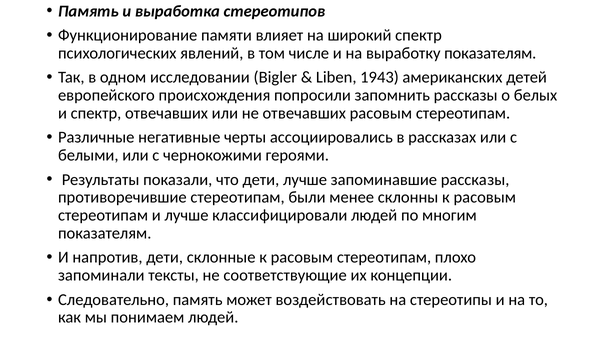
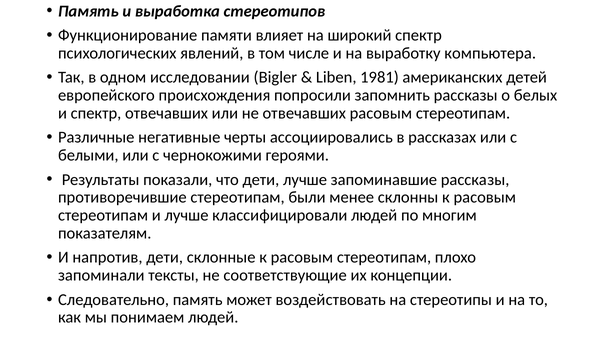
выработку показателям: показателям -> компьютера
1943: 1943 -> 1981
